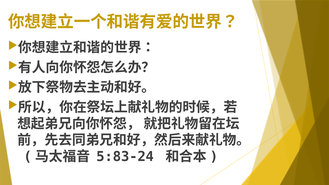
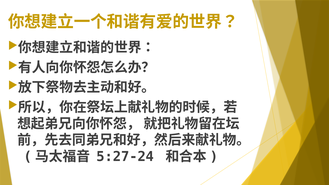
5:83-24: 5:83-24 -> 5:27-24
